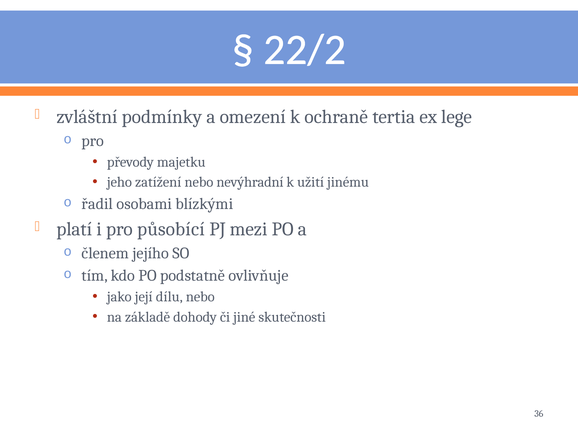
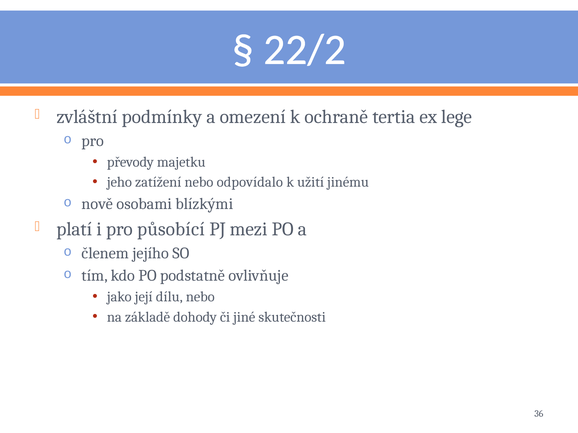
nevýhradní: nevýhradní -> odpovídalo
řadil: řadil -> nově
